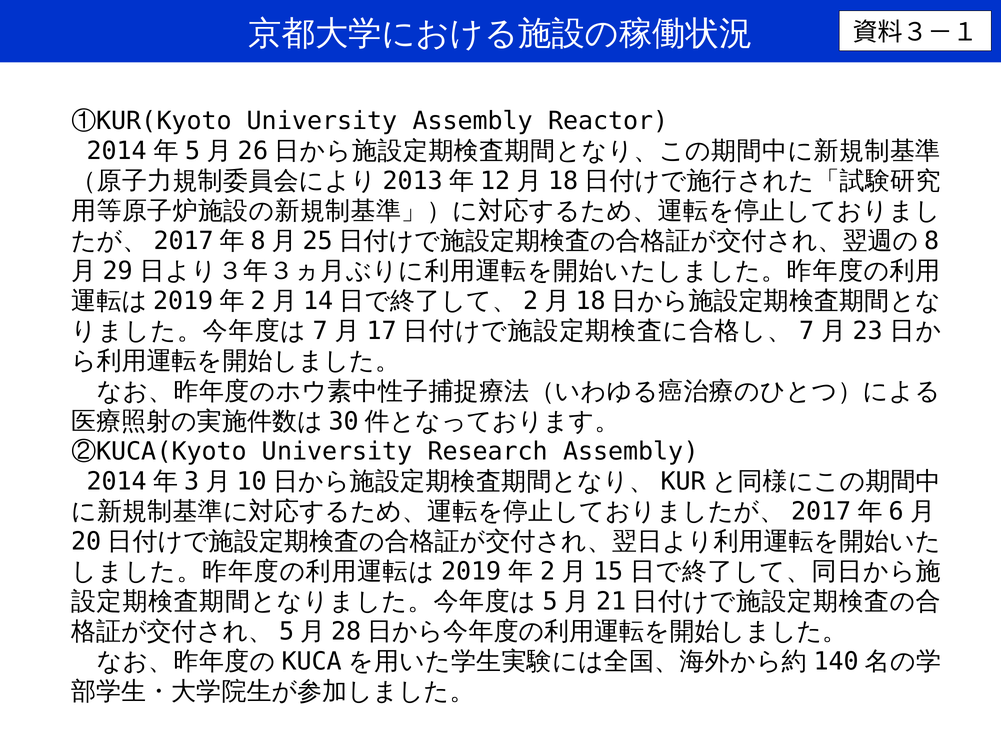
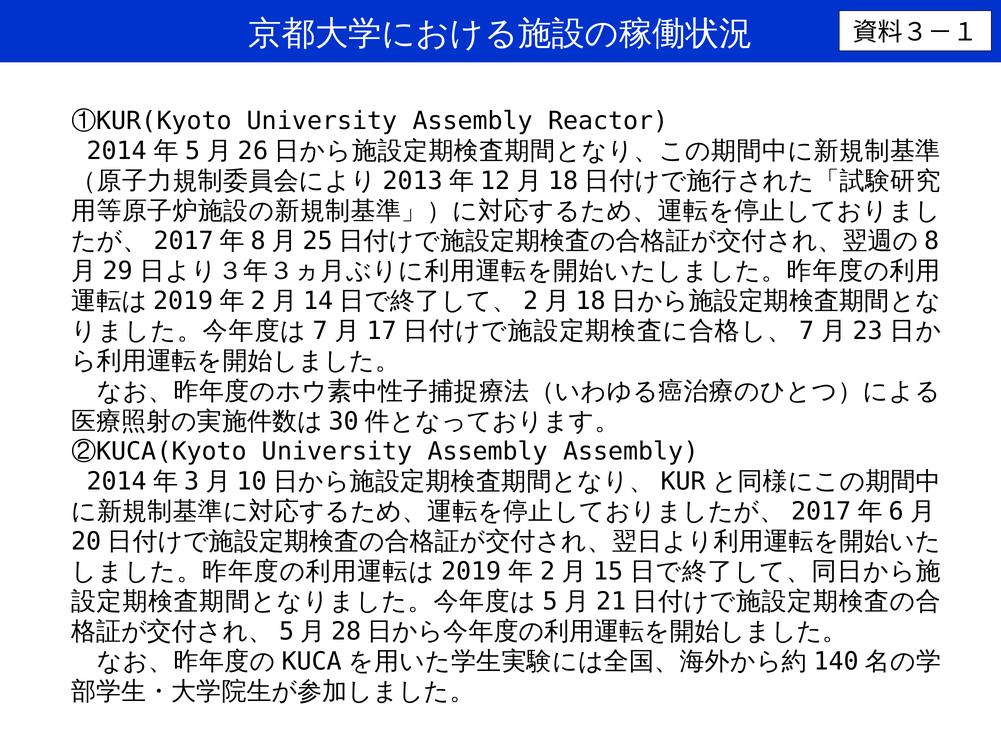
②KUCA(Kyoto University Research: Research -> Assembly
